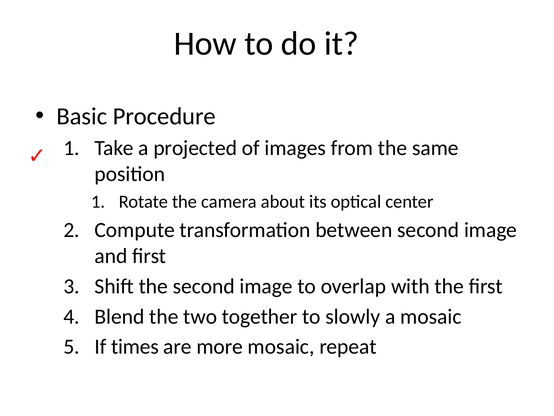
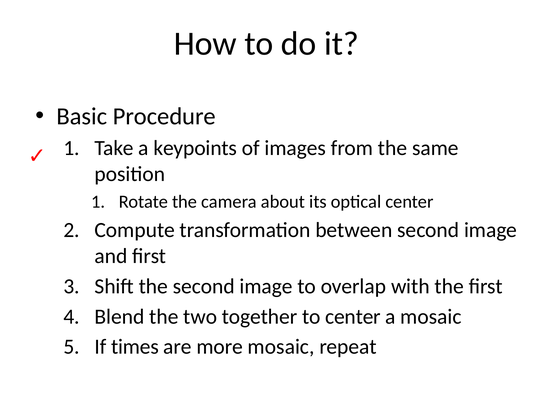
projected: projected -> keypoints
to slowly: slowly -> center
